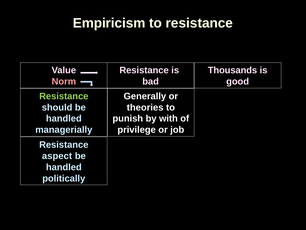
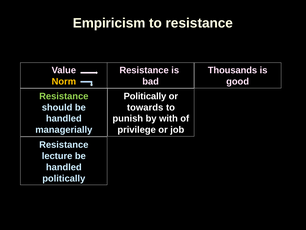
Norm colour: pink -> yellow
Generally at (145, 96): Generally -> Politically
theories: theories -> towards
aspect: aspect -> lecture
